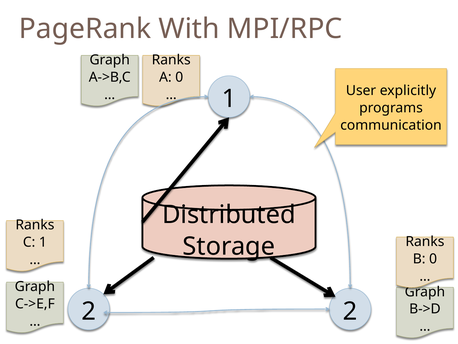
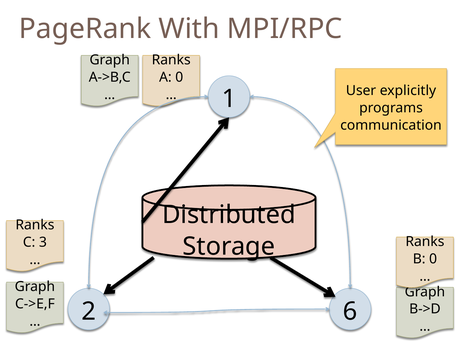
C 1: 1 -> 3
2 2: 2 -> 6
